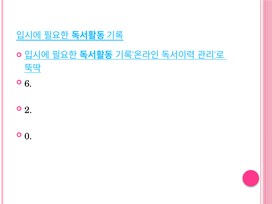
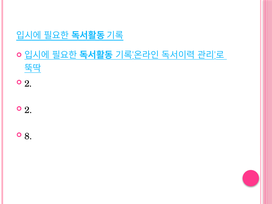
6 at (28, 84): 6 -> 2
0: 0 -> 8
